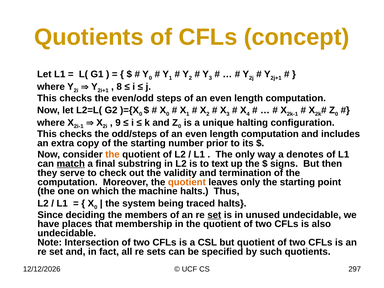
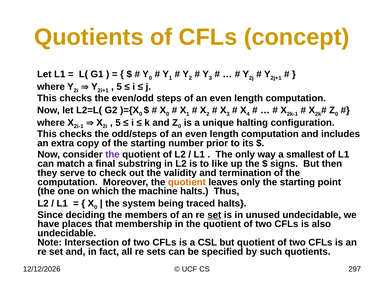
8 at (119, 87): 8 -> 5
9 at (118, 123): 9 -> 5
the at (112, 154) colour: orange -> purple
denotes: denotes -> smallest
match underline: present -> none
text: text -> like
